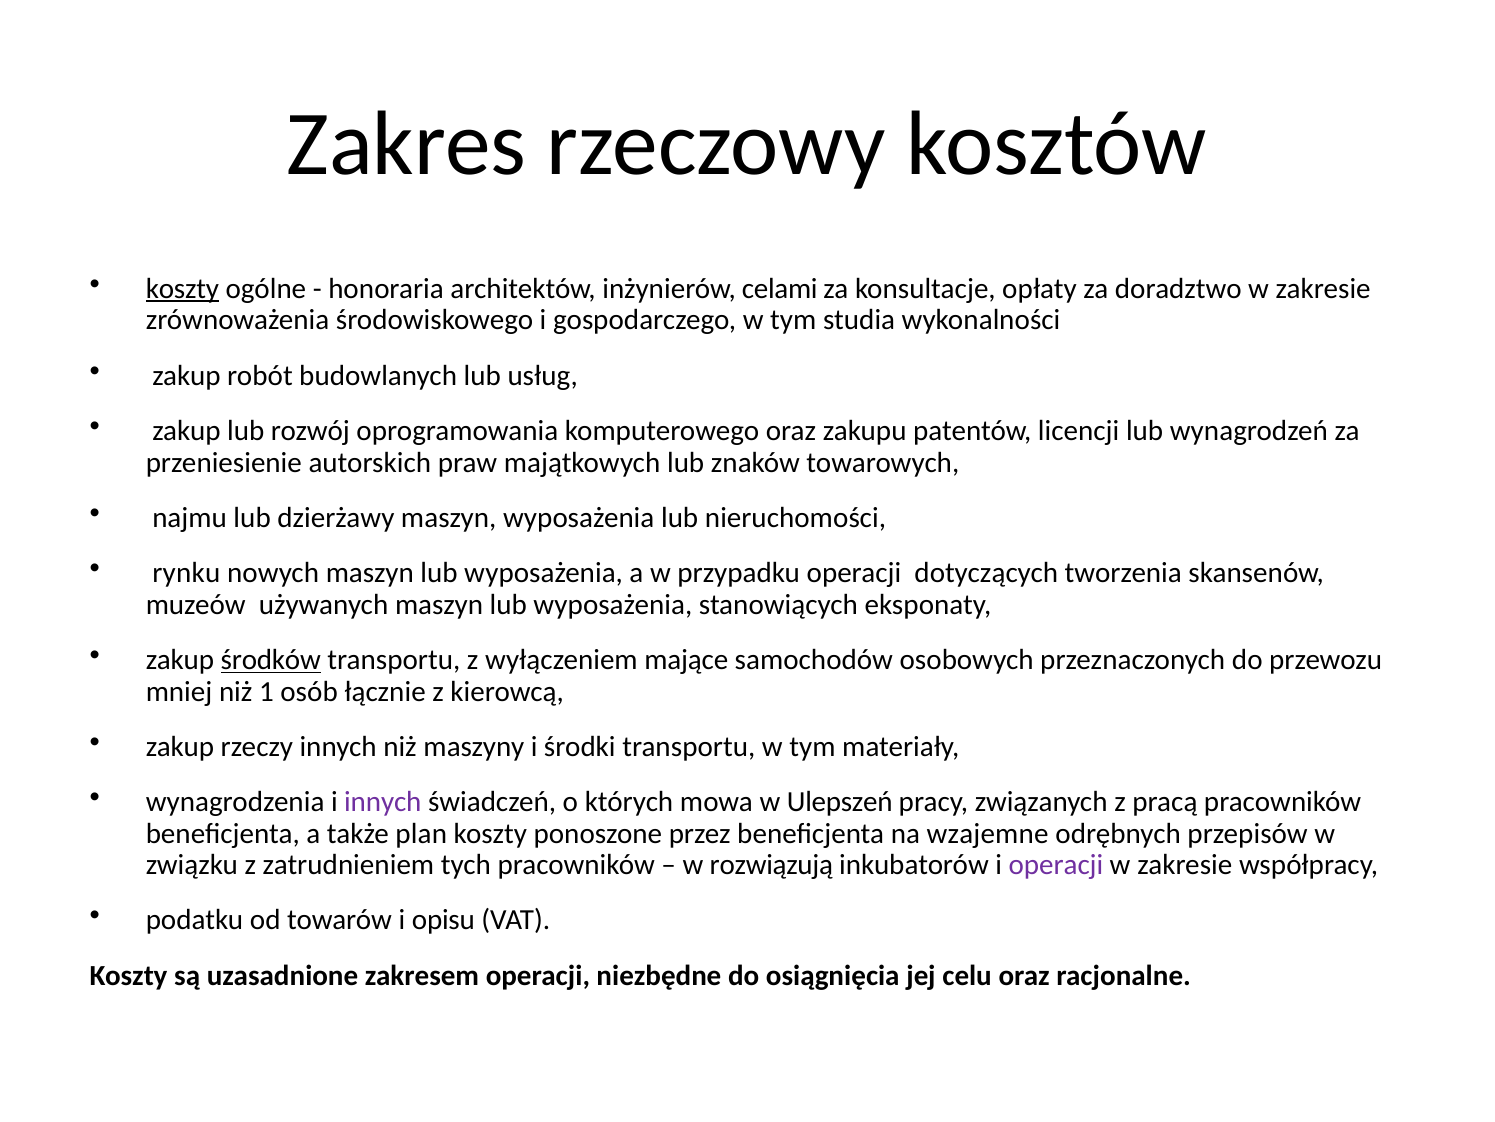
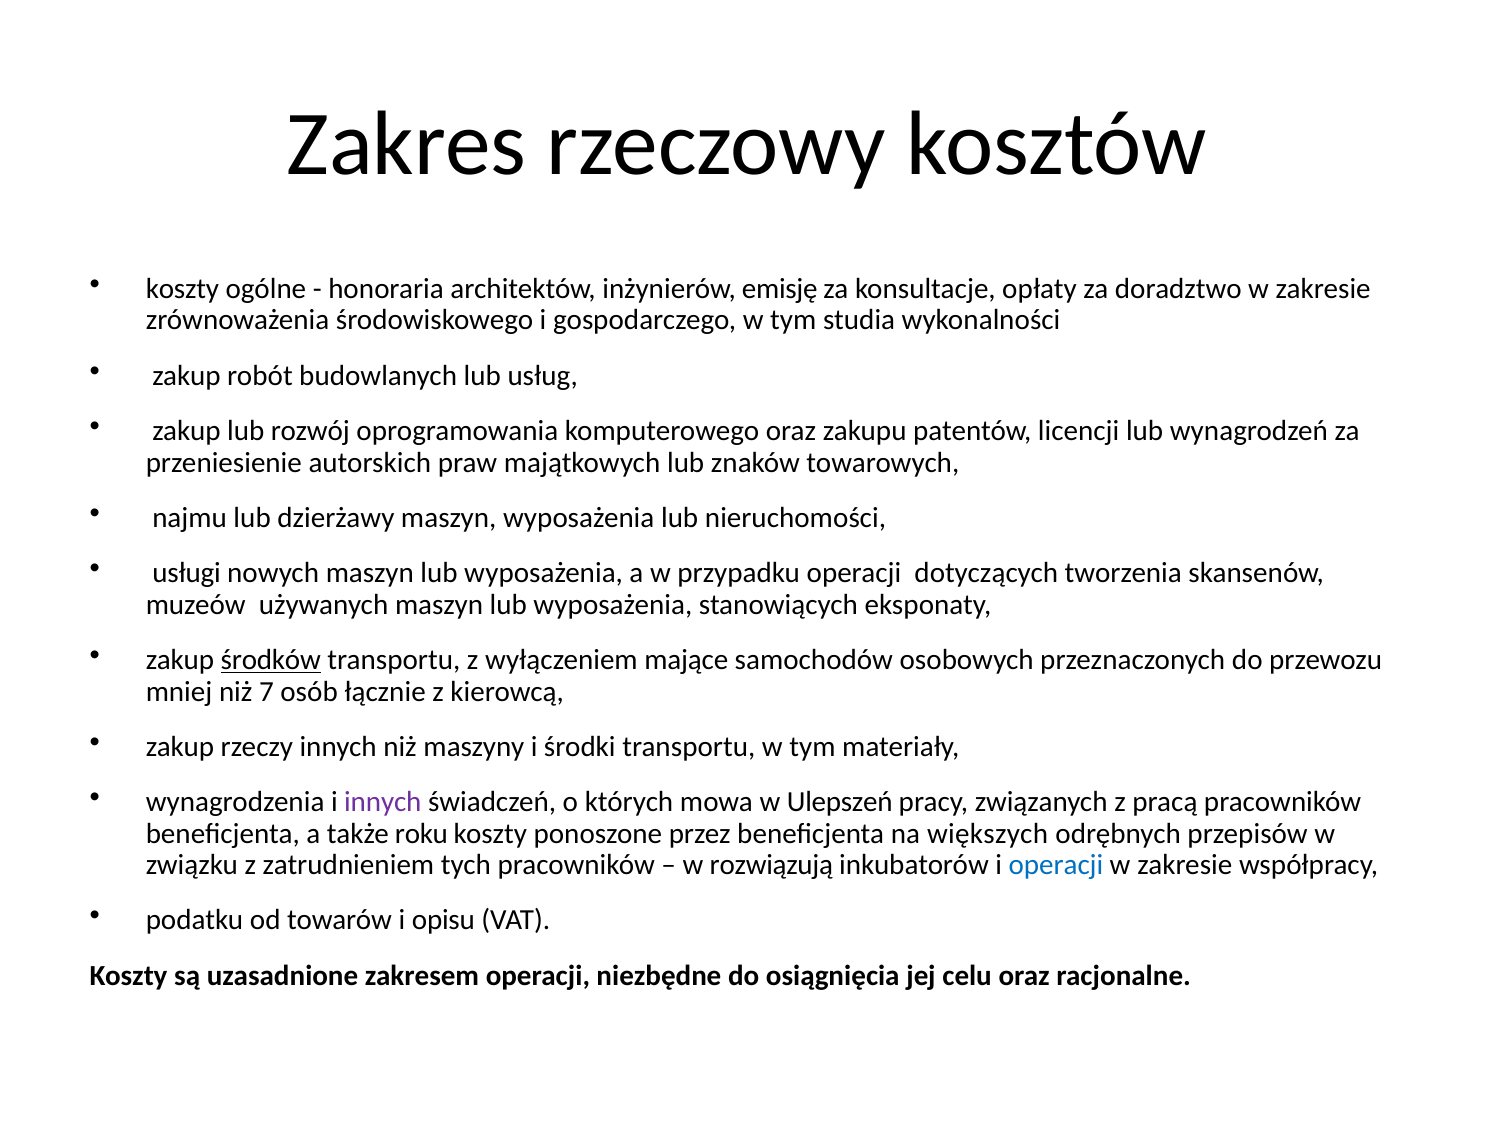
koszty at (182, 289) underline: present -> none
celami: celami -> emisję
rynku: rynku -> usługi
1: 1 -> 7
plan: plan -> roku
wzajemne: wzajemne -> większych
operacji at (1056, 864) colour: purple -> blue
